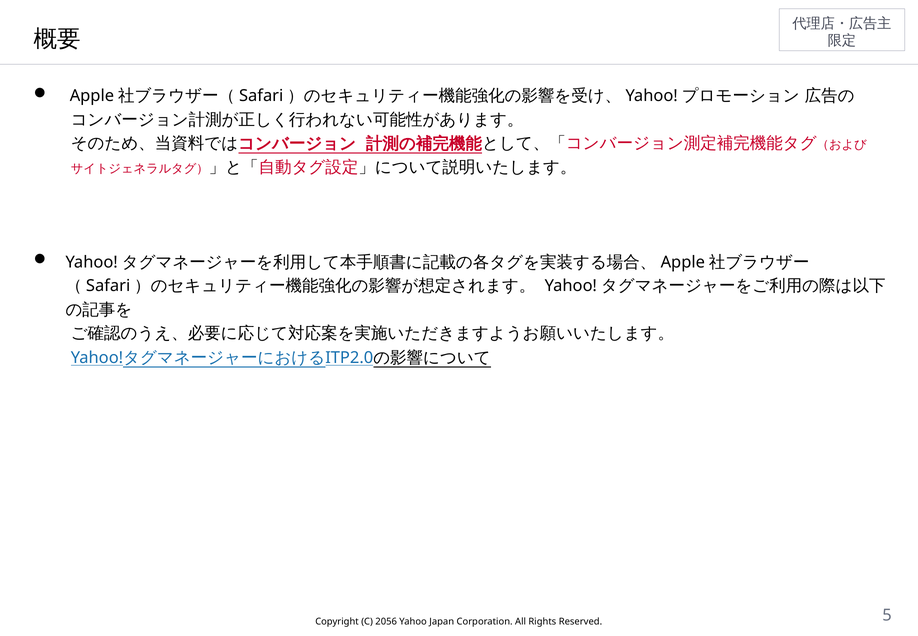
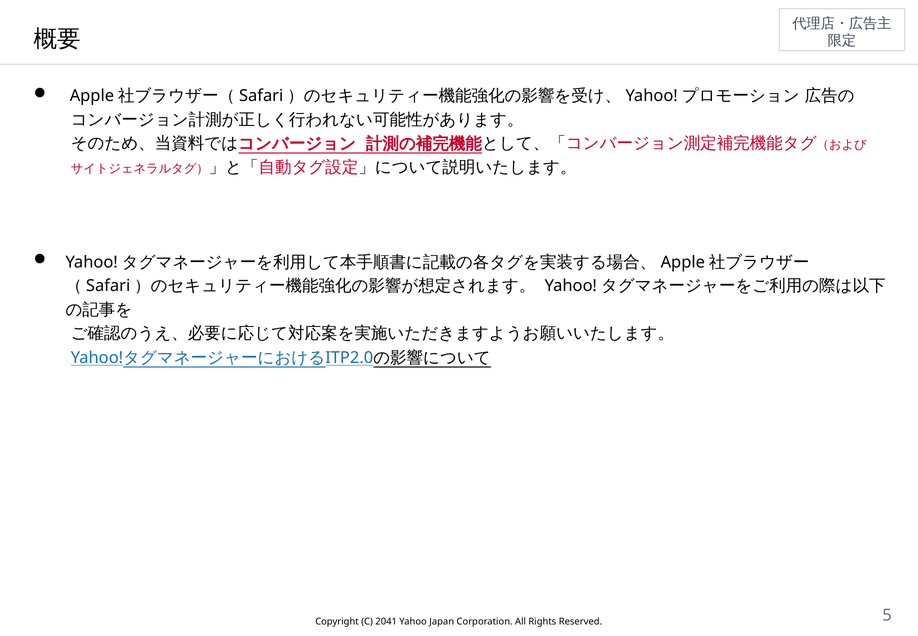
2056: 2056 -> 2041
